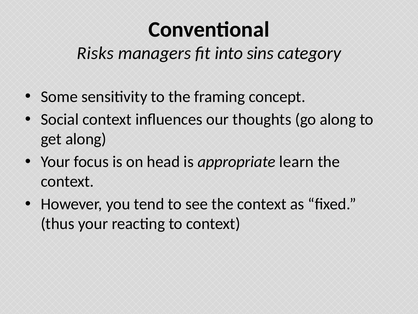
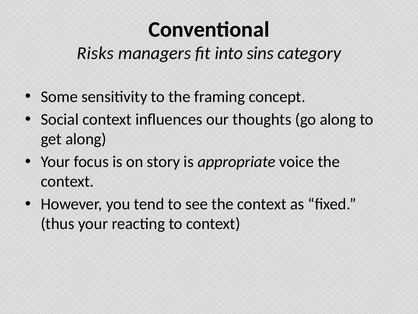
head: head -> story
learn: learn -> voice
